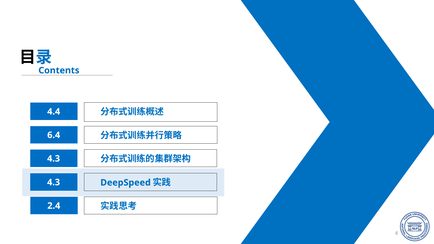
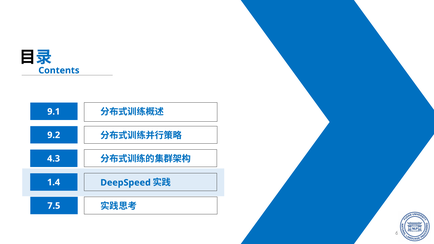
4.4: 4.4 -> 9.1
6.4: 6.4 -> 9.2
4.3 at (54, 182): 4.3 -> 1.4
2.4: 2.4 -> 7.5
